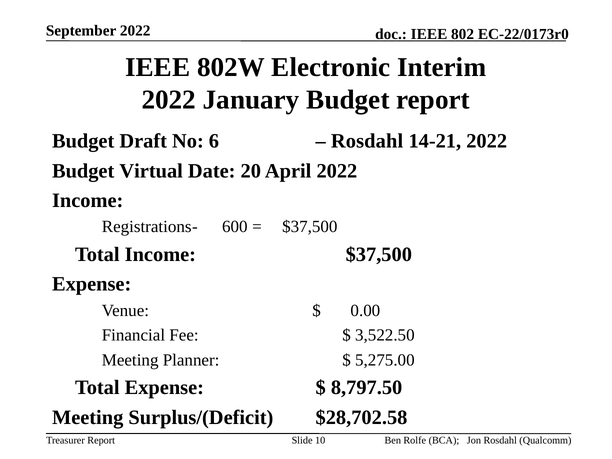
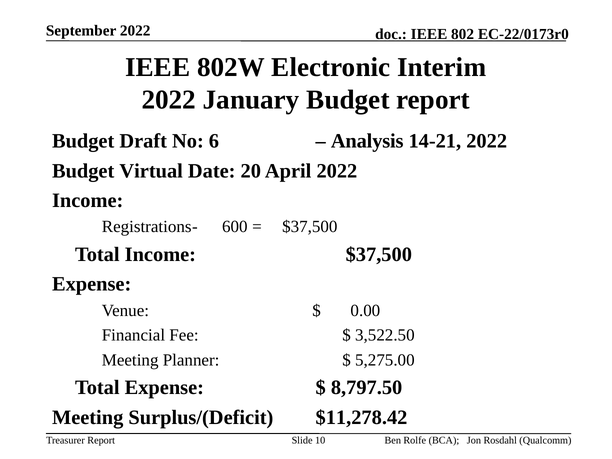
Rosdahl at (367, 141): Rosdahl -> Analysis
$28,702.58: $28,702.58 -> $11,278.42
